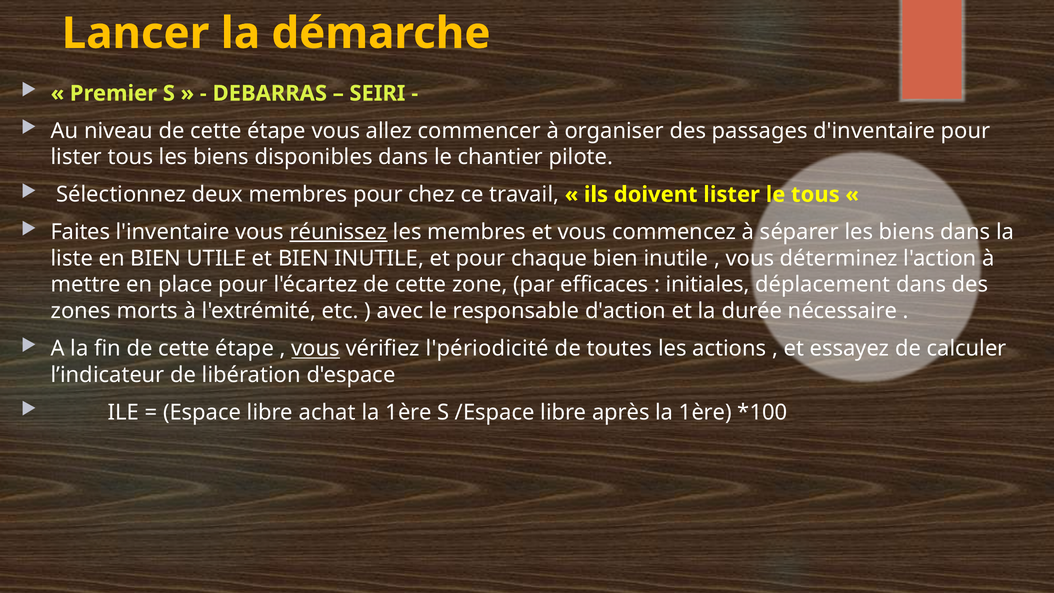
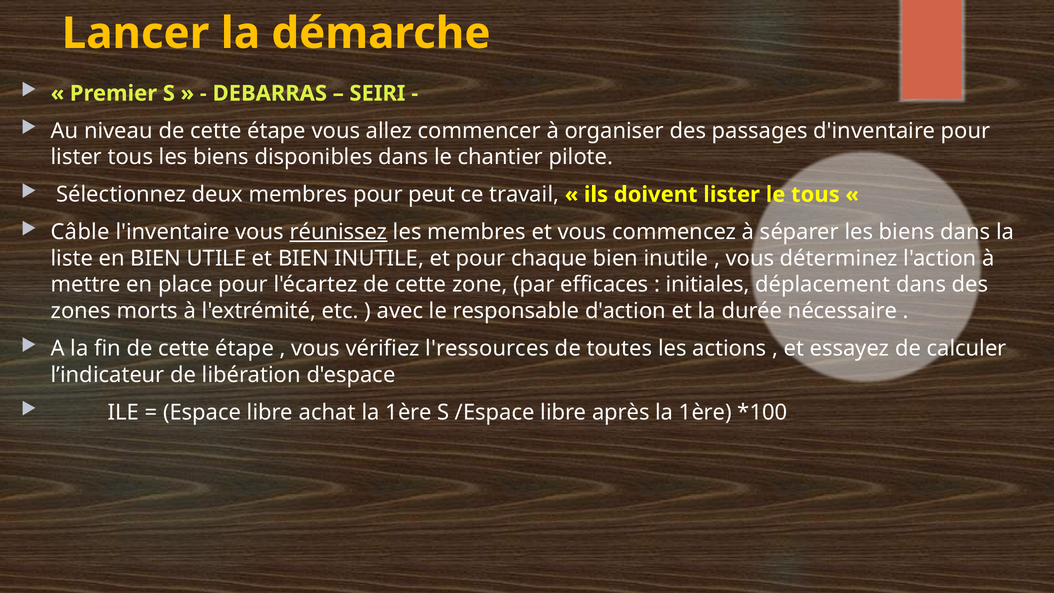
chez: chez -> peut
Faites: Faites -> Câble
vous at (316, 348) underline: present -> none
l'périodicité: l'périodicité -> l'ressources
